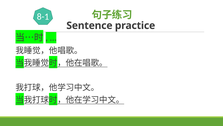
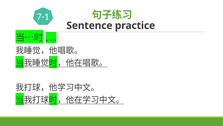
8-1: 8-1 -> 7-1
